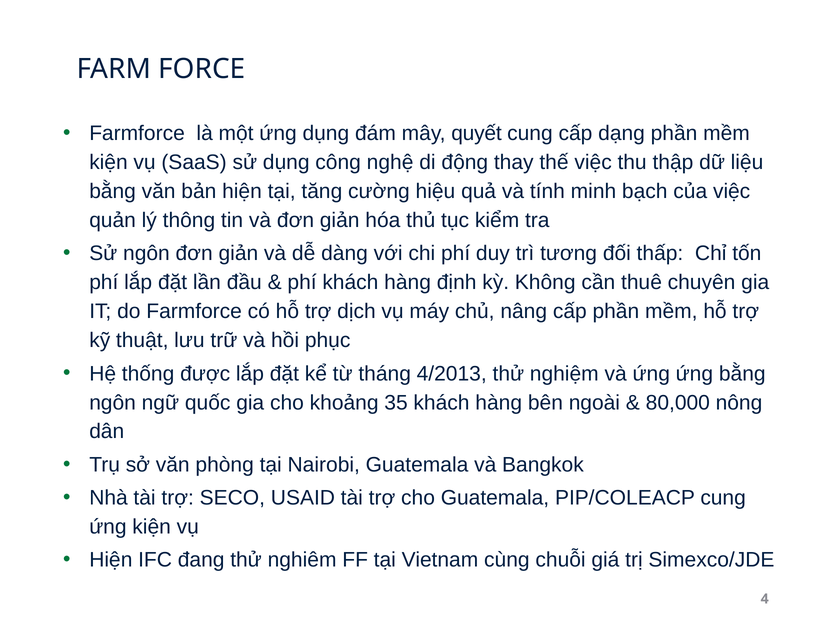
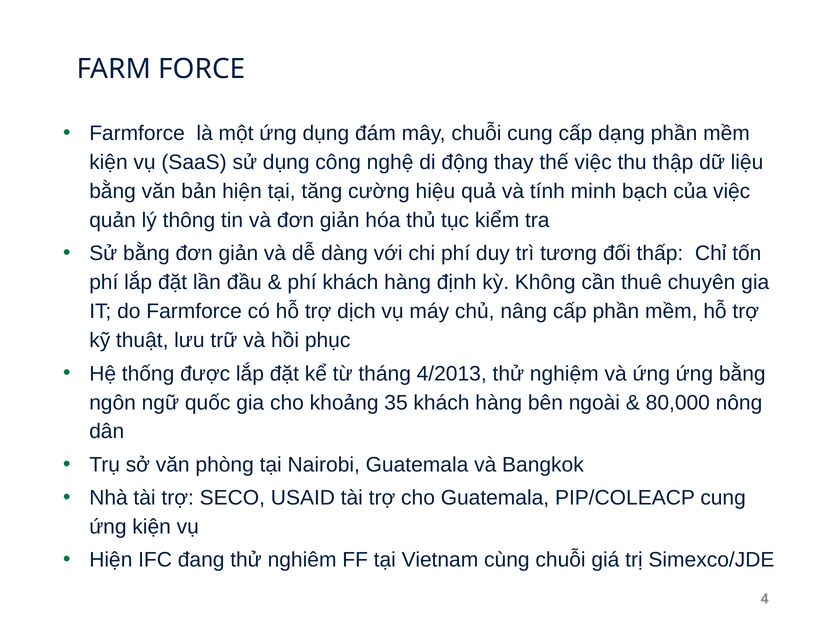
mây quyết: quyết -> chuỗi
Sử ngôn: ngôn -> bằng
